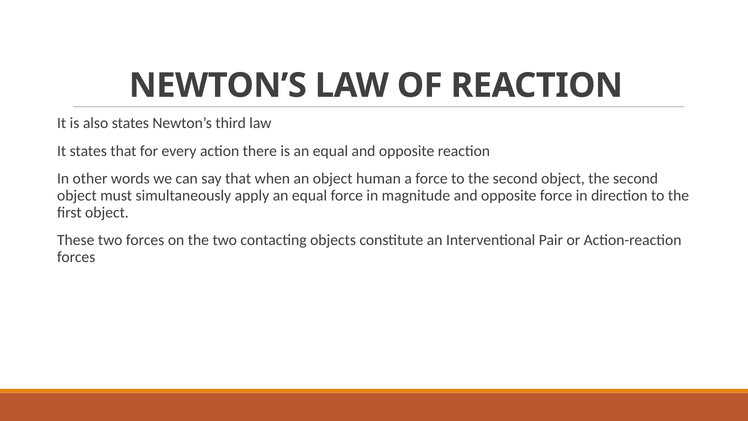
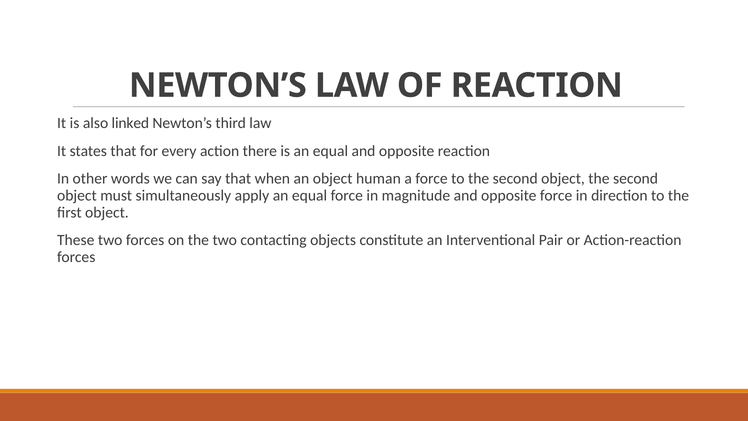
also states: states -> linked
